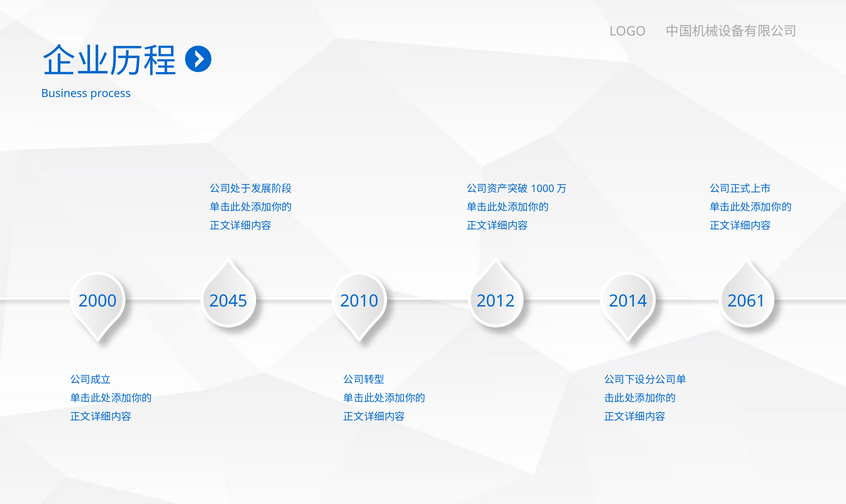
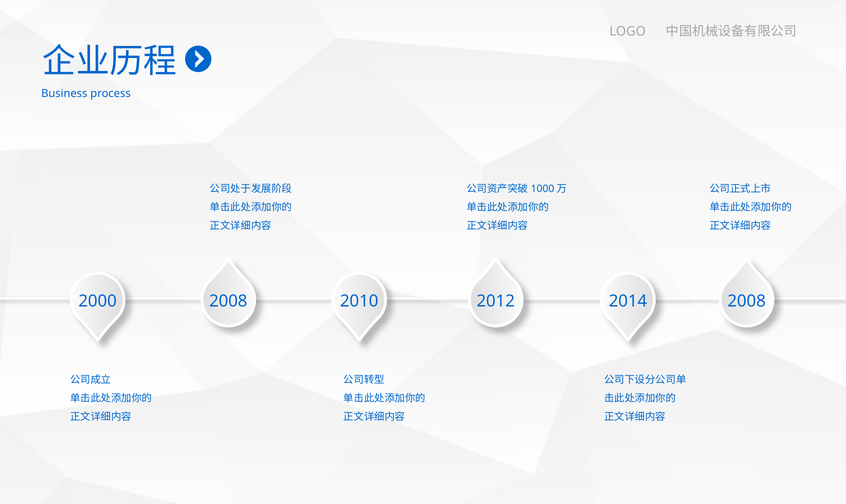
2045 at (228, 301): 2045 -> 2008
2012 2061: 2061 -> 2008
